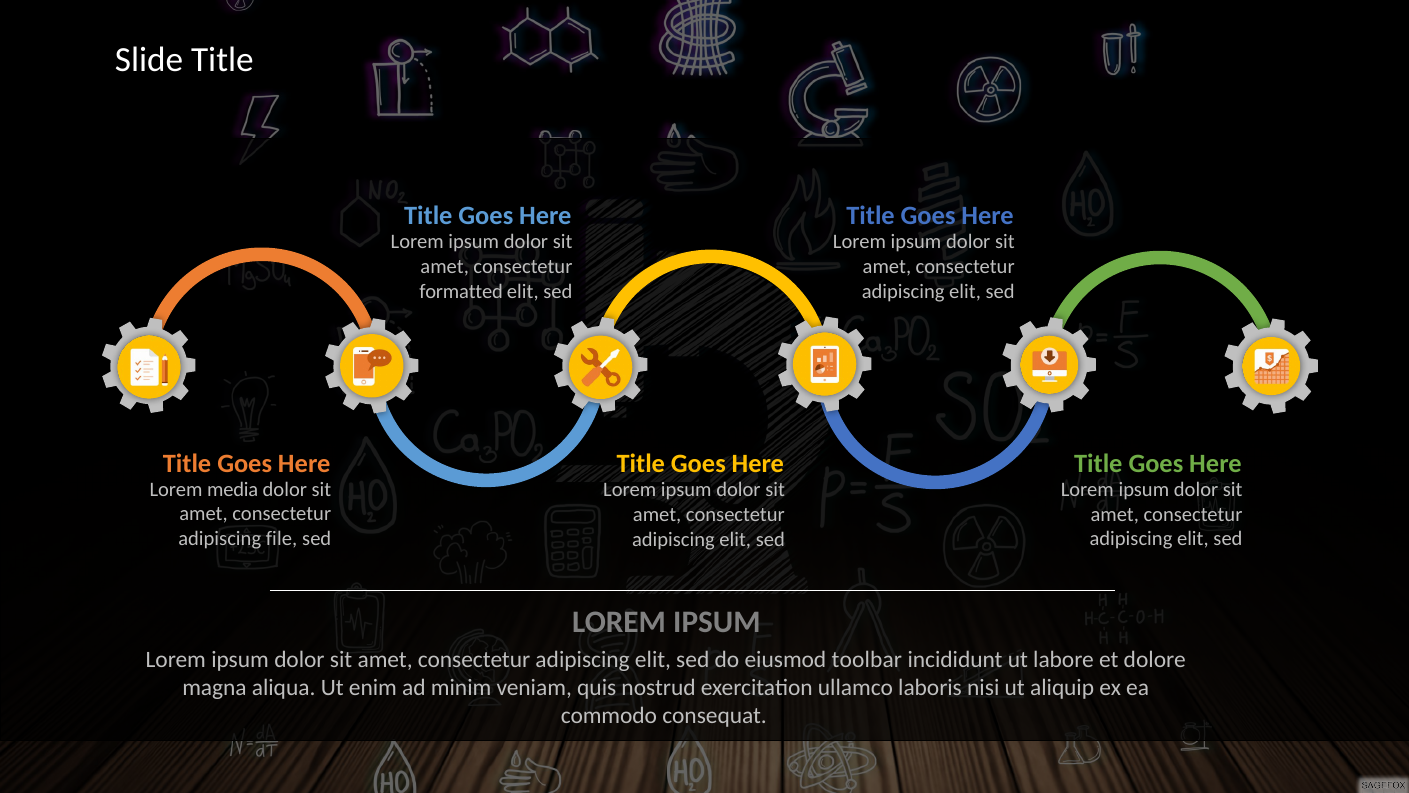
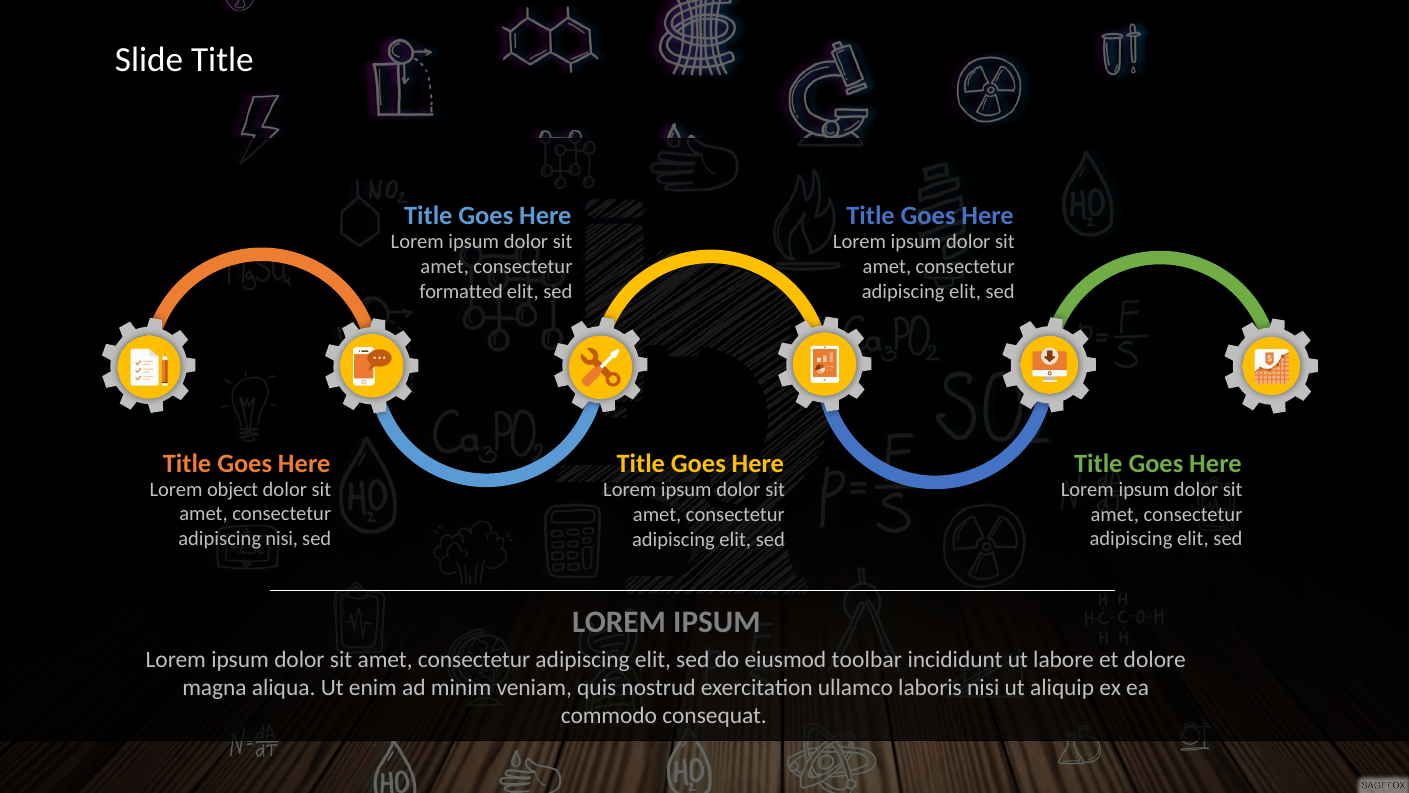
media: media -> object
adipiscing file: file -> nisi
